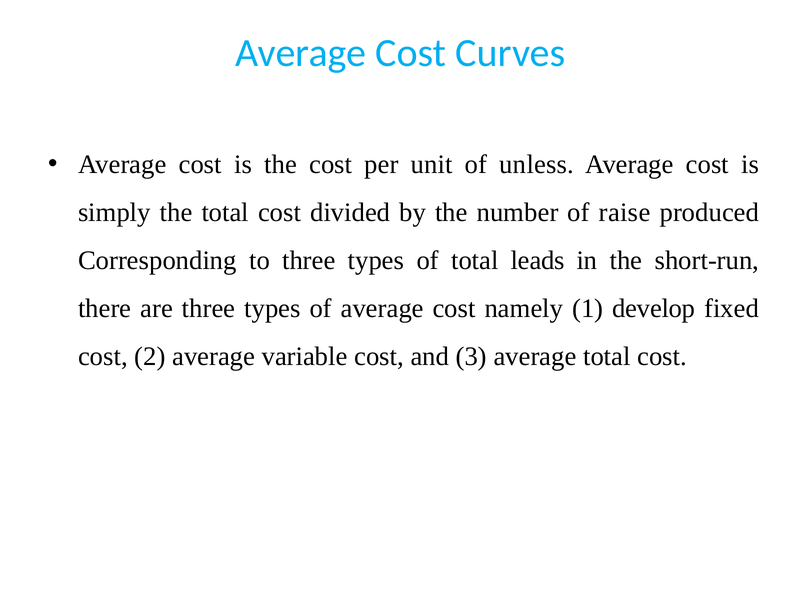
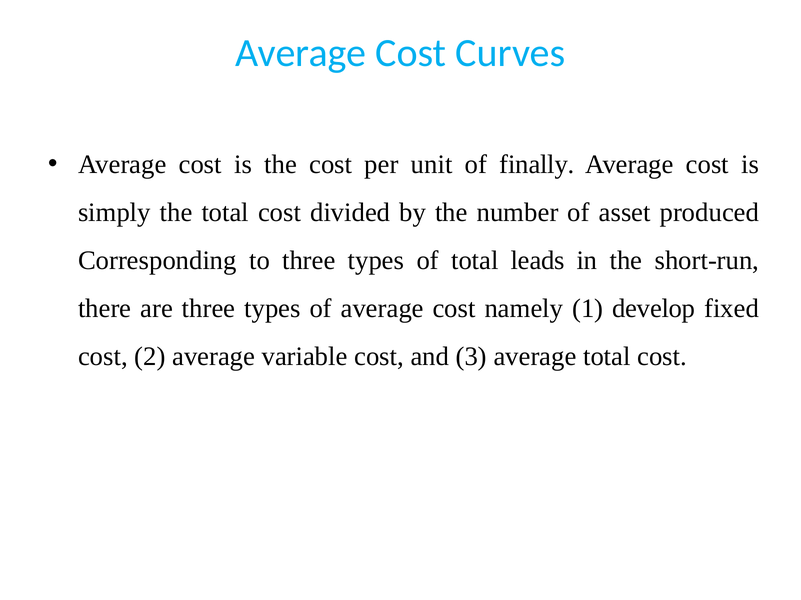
unless: unless -> finally
raise: raise -> asset
